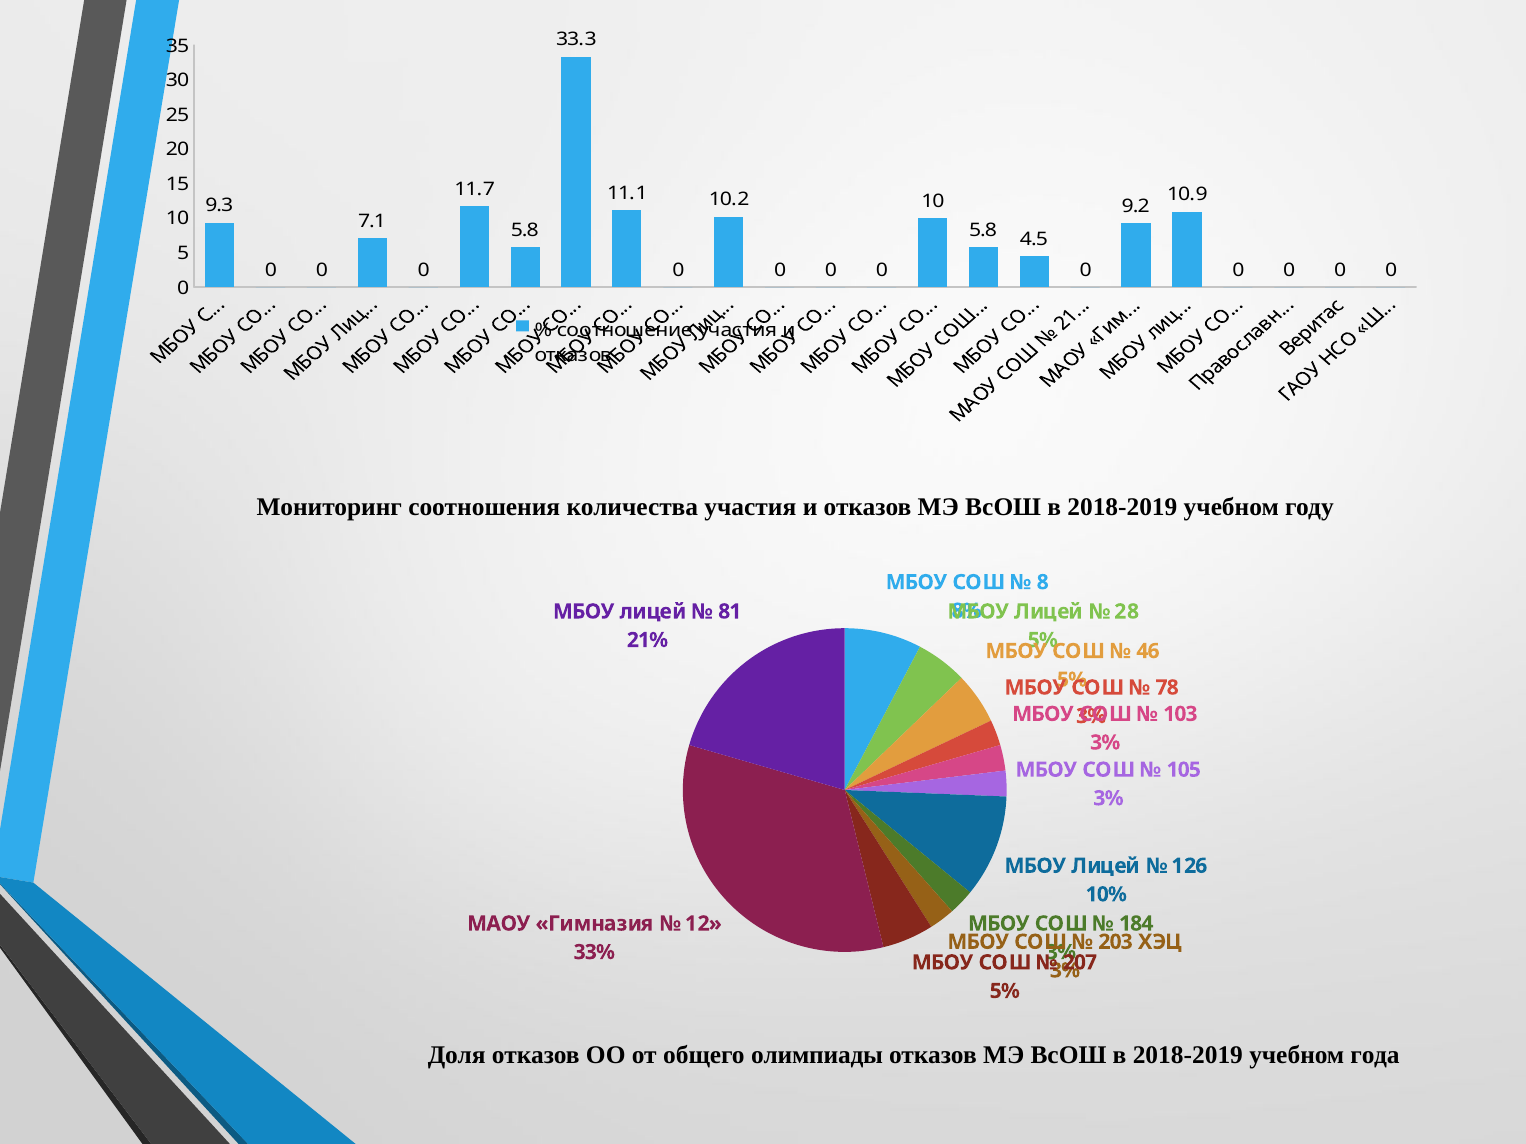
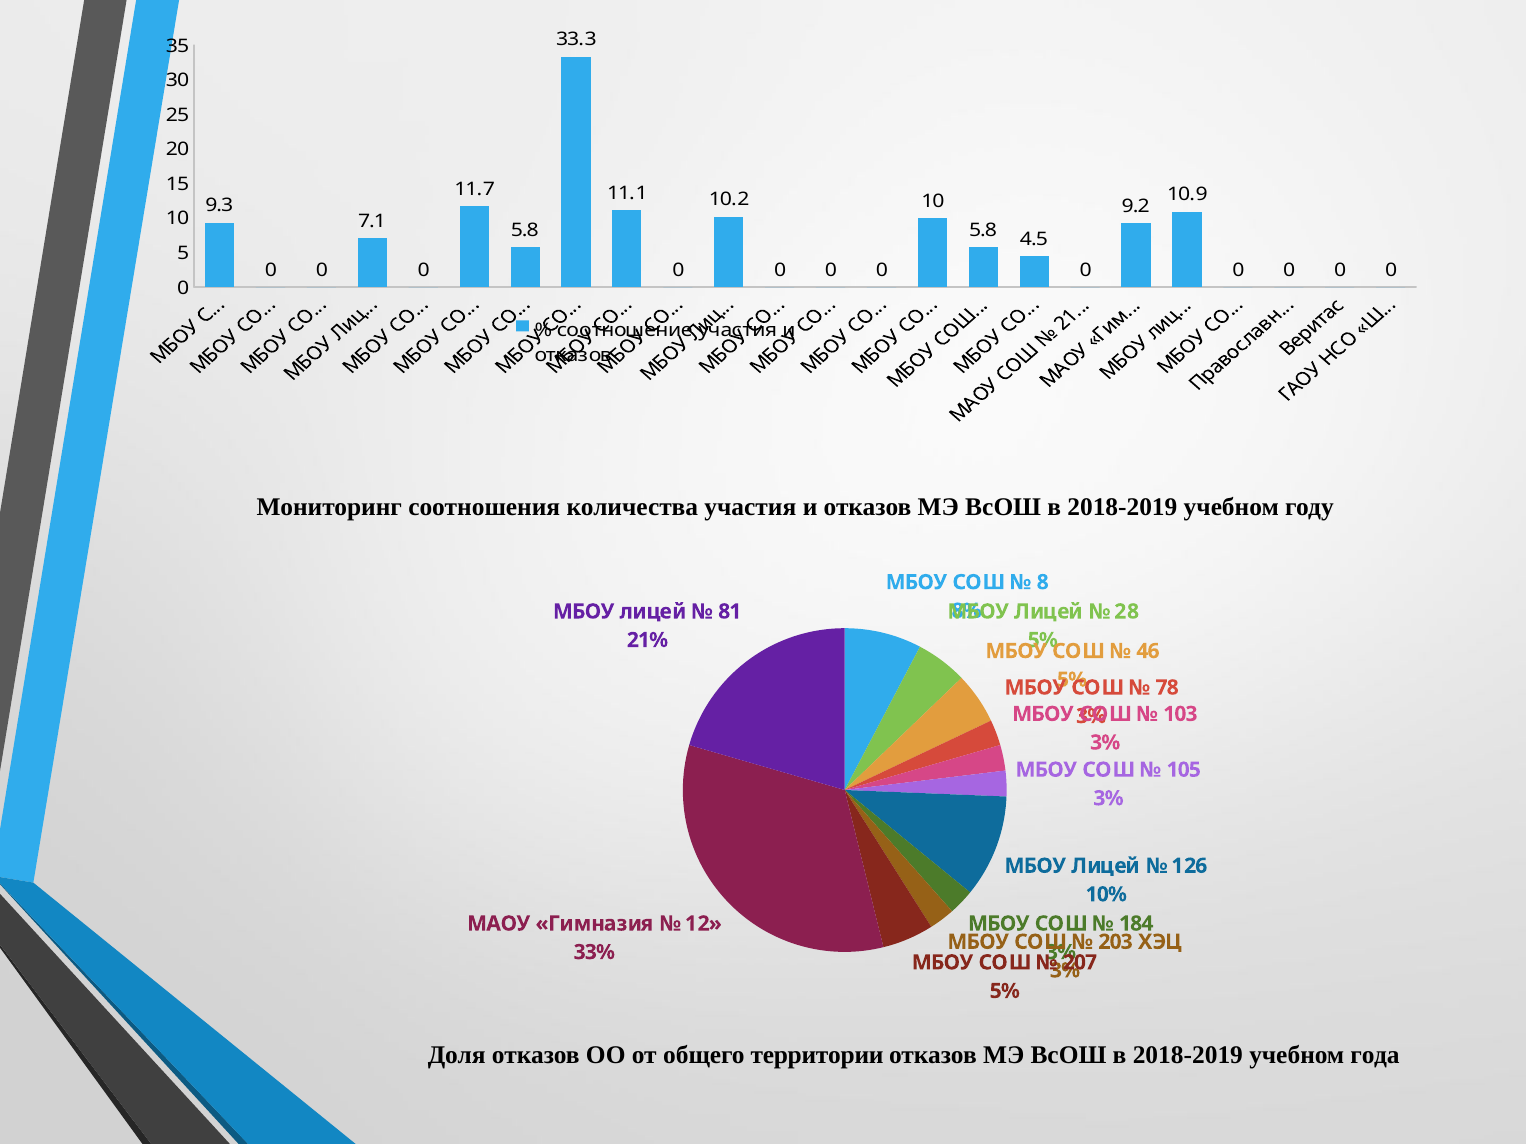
олимпиады: олимпиады -> территории
